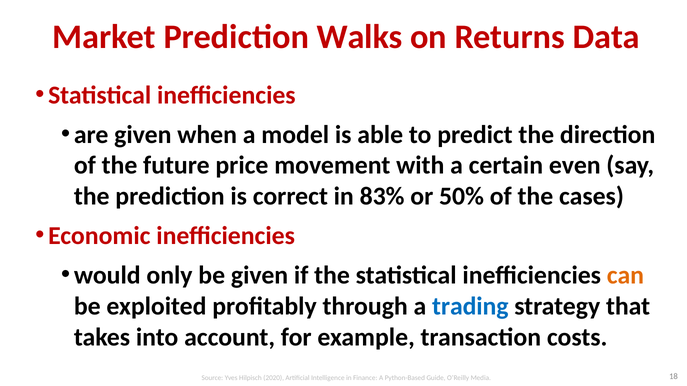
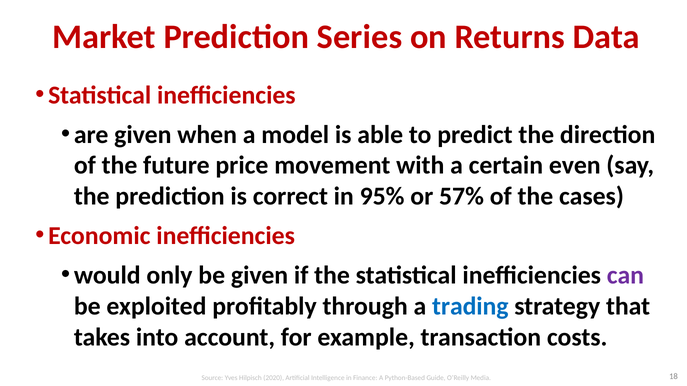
Walks: Walks -> Series
83%: 83% -> 95%
50%: 50% -> 57%
can colour: orange -> purple
